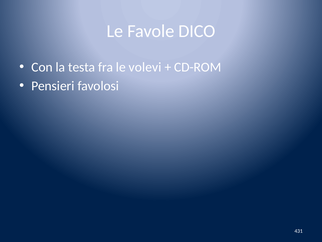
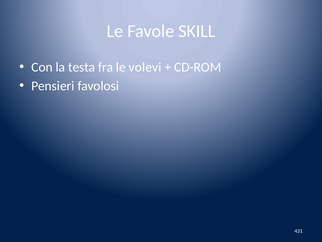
DICO: DICO -> SKILL
